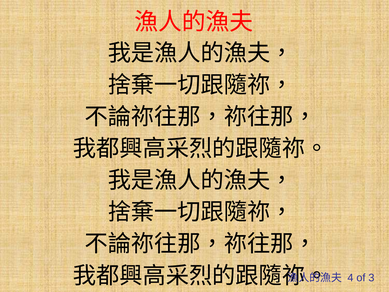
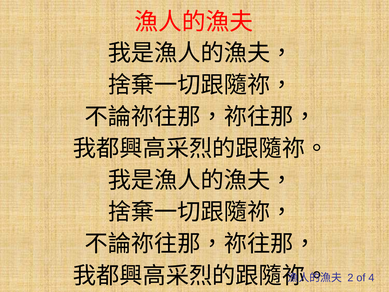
4: 4 -> 2
3: 3 -> 4
